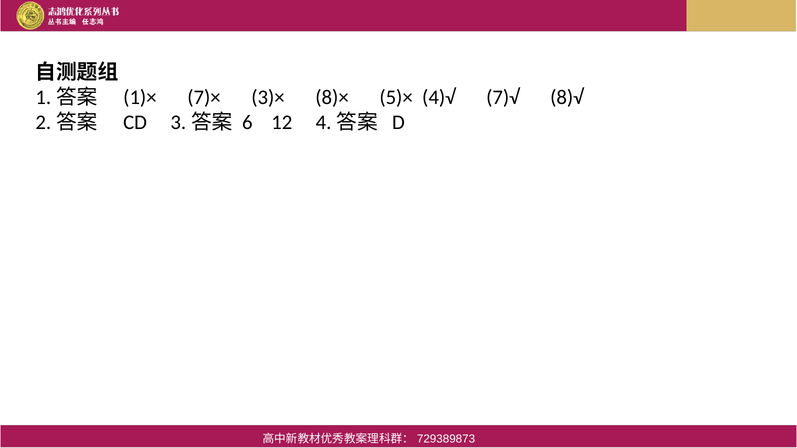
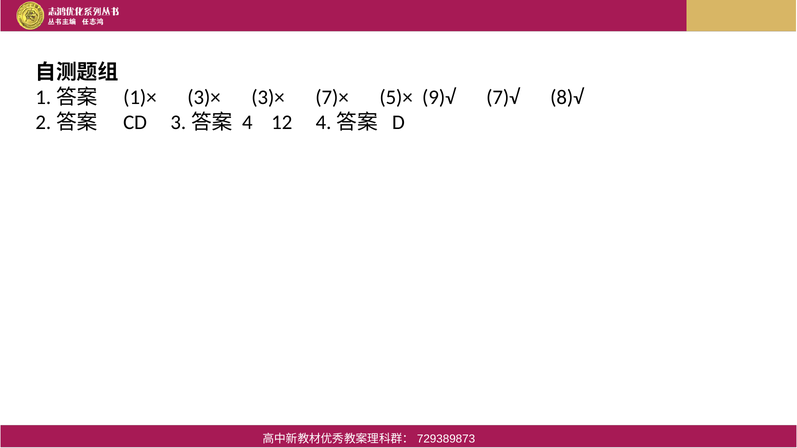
1)× 7)×: 7)× -> 3)×
8)×: 8)× -> 7)×
4)√: 4)√ -> 9)√
6: 6 -> 4
